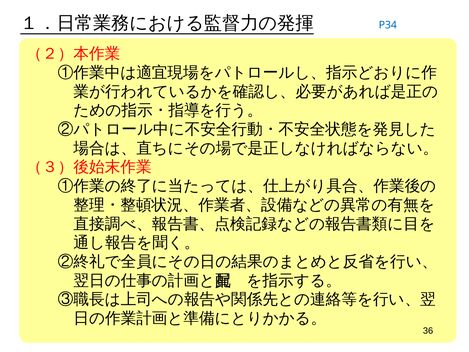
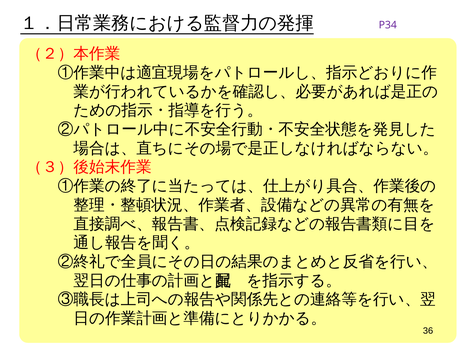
P34 colour: blue -> purple
